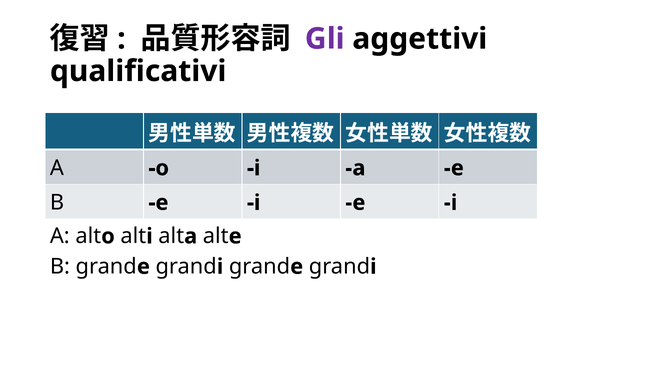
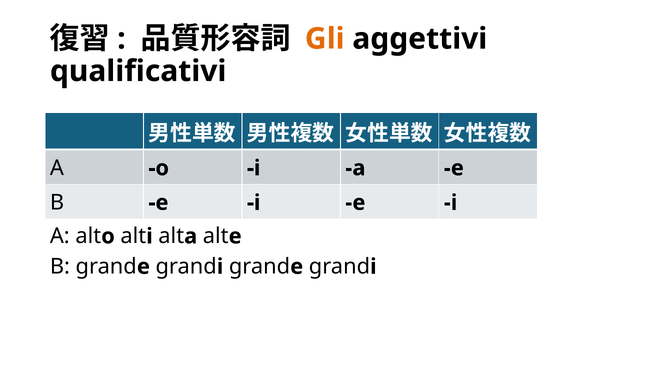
Gli colour: purple -> orange
